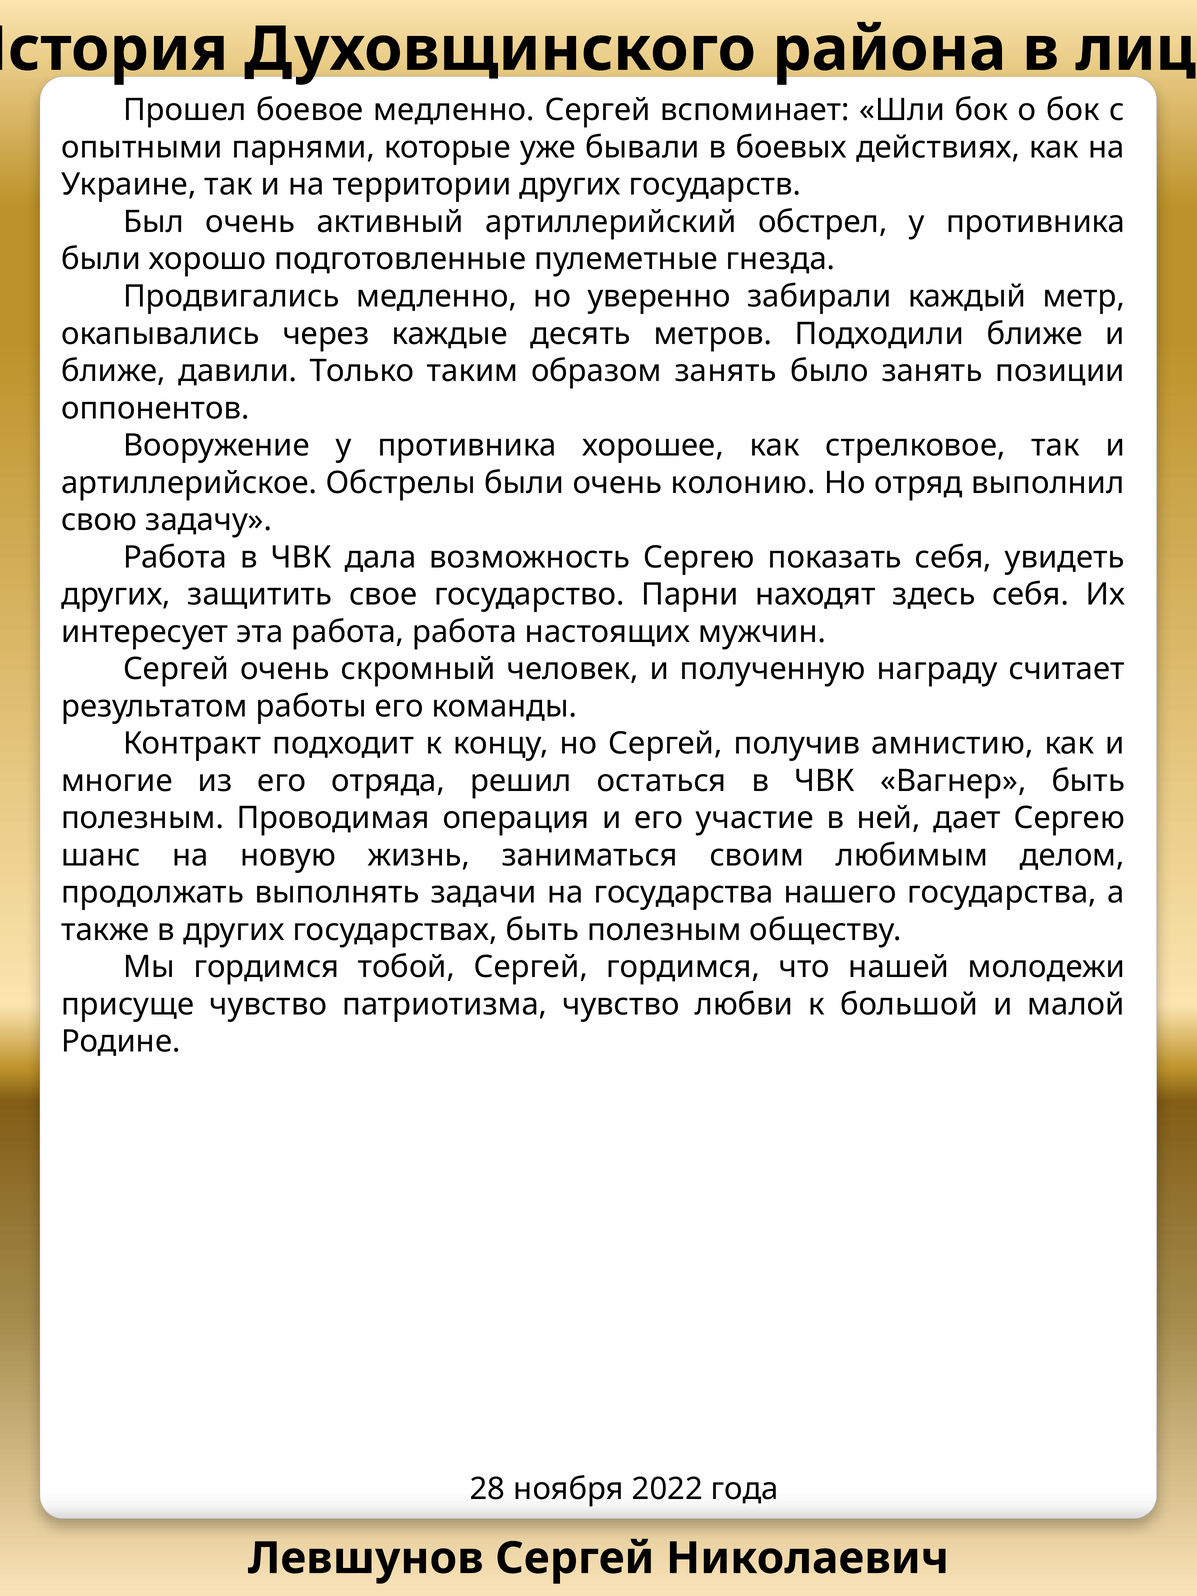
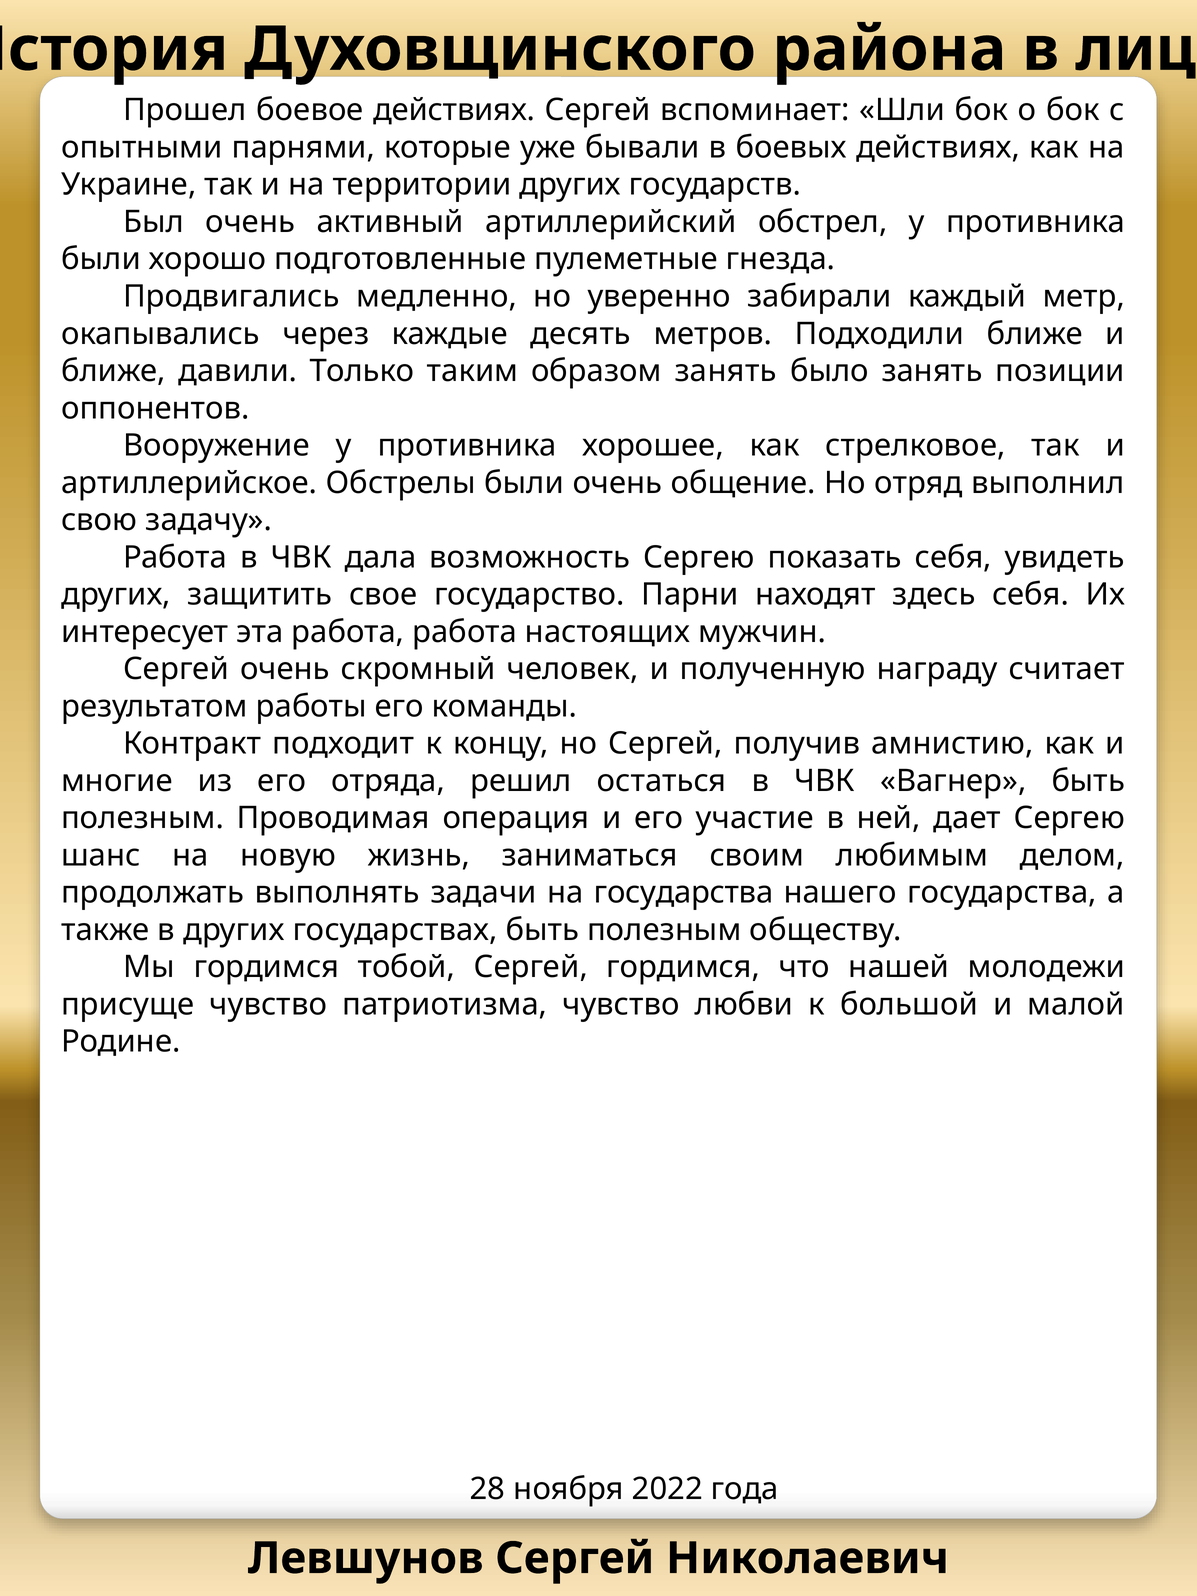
боевое медленно: медленно -> действиях
колонию: колонию -> общение
